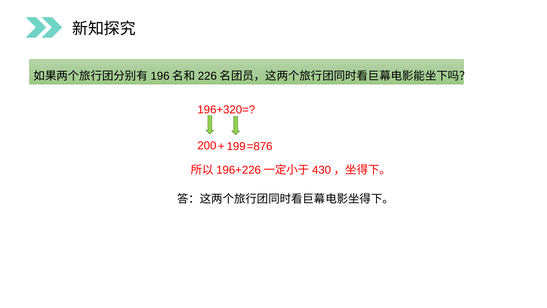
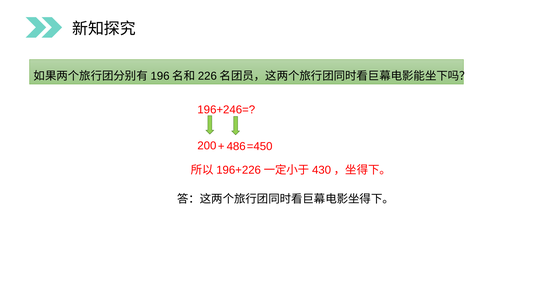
196+320=: 196+320= -> 196+246=
199: 199 -> 486
=876: =876 -> =450
